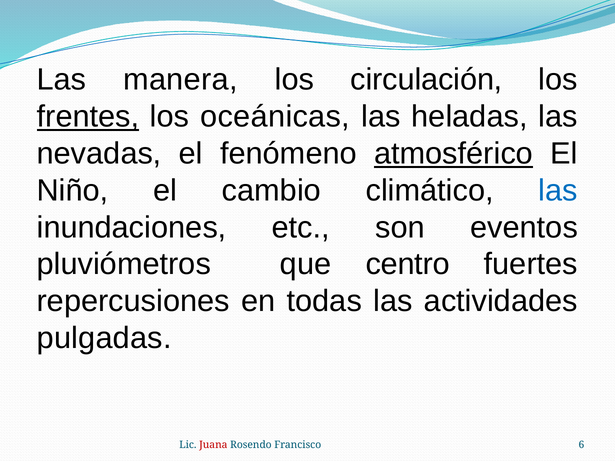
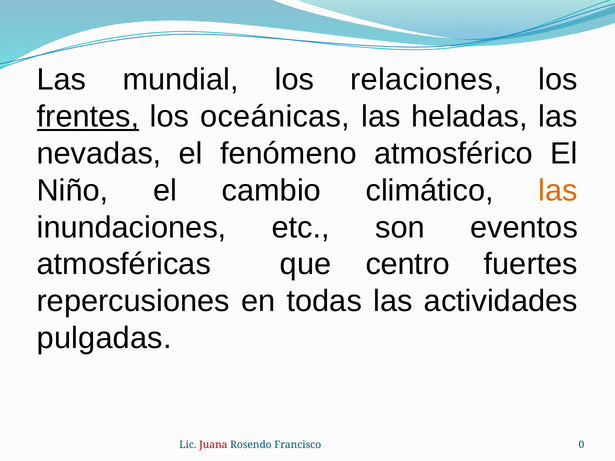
manera: manera -> mundial
circulación: circulación -> relaciones
atmosférico underline: present -> none
las at (558, 191) colour: blue -> orange
pluviómetros: pluviómetros -> atmosféricas
6: 6 -> 0
